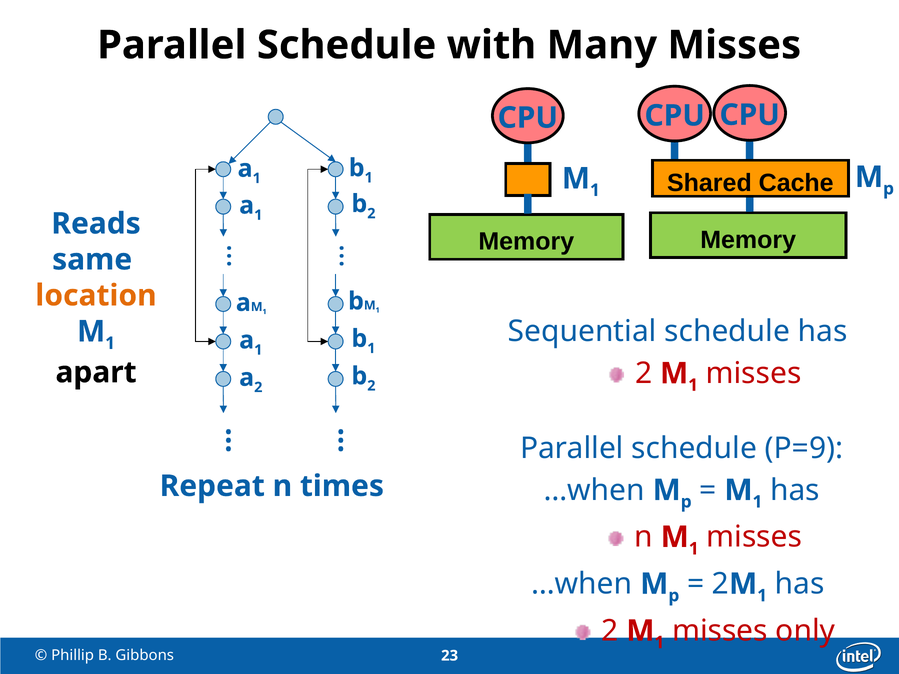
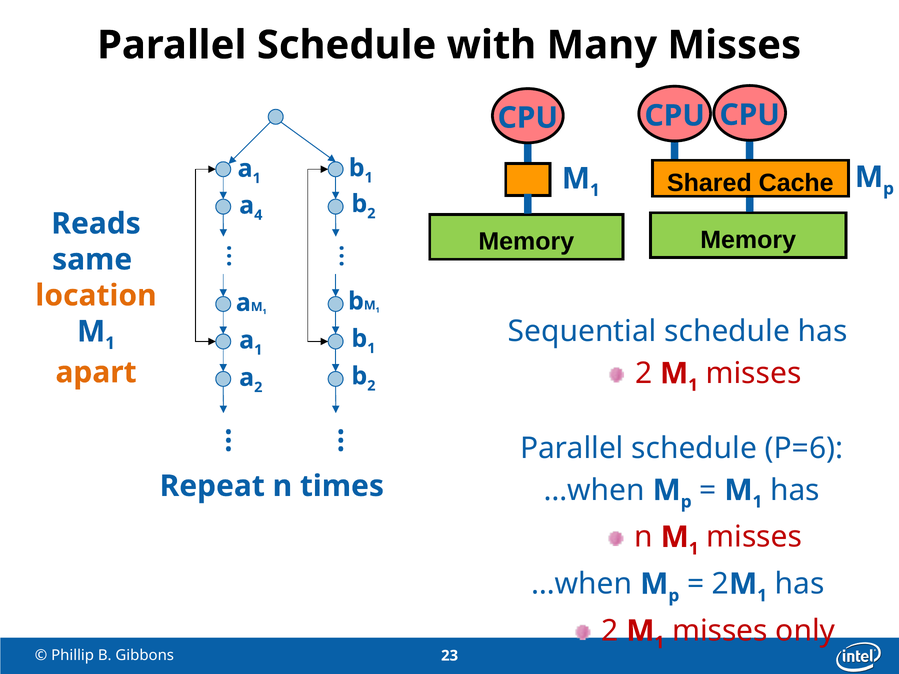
1 at (258, 215): 1 -> 4
apart colour: black -> orange
P=9: P=9 -> P=6
